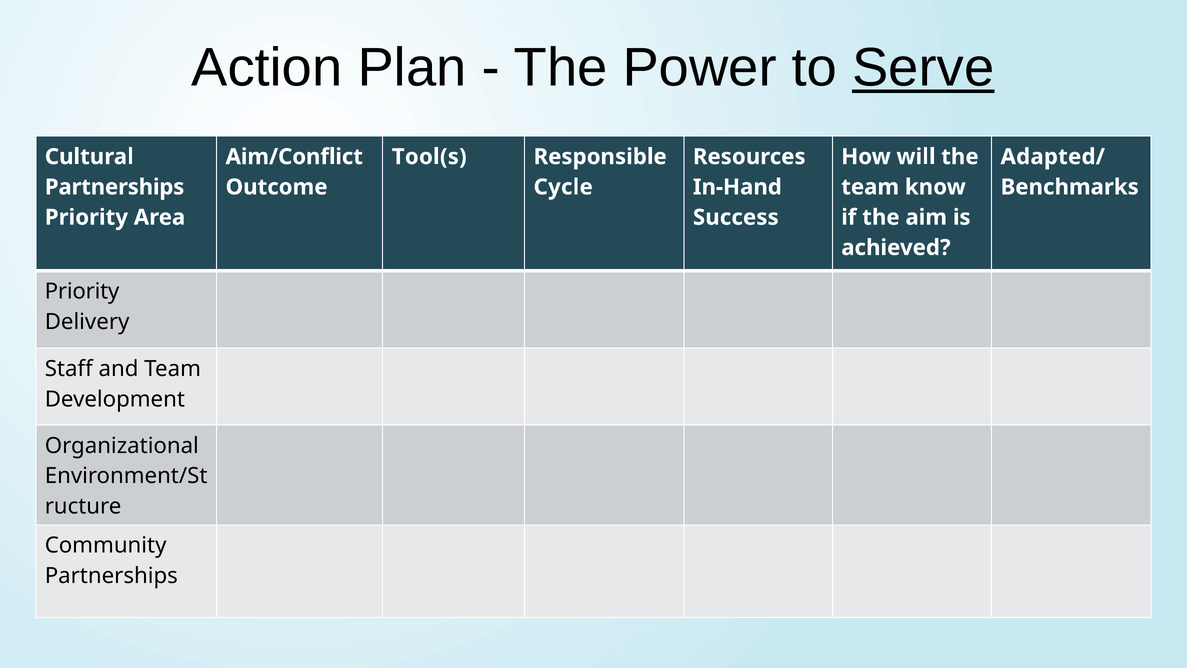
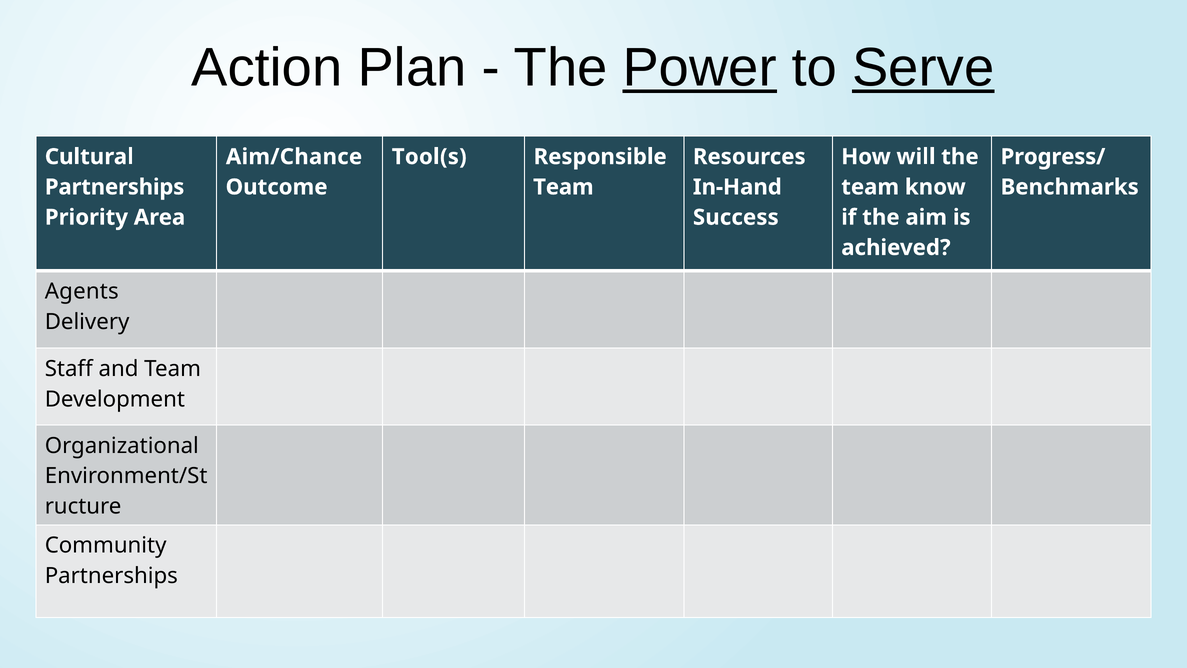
Power underline: none -> present
Aim/Conflict: Aim/Conflict -> Aim/Chance
Adapted/: Adapted/ -> Progress/
Cycle at (563, 187): Cycle -> Team
Priority at (82, 291): Priority -> Agents
